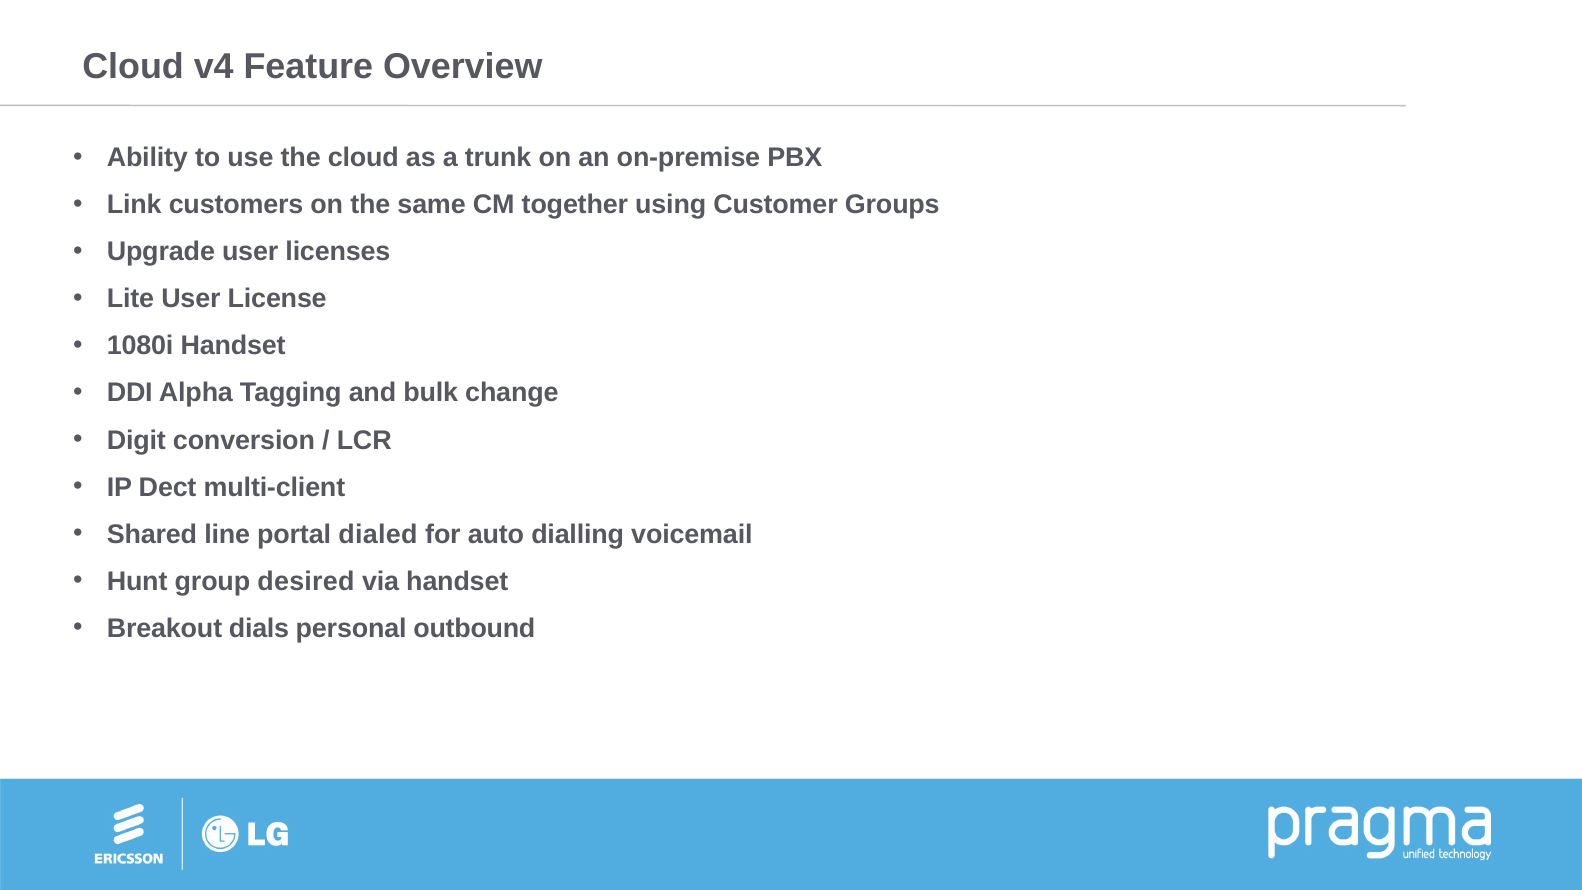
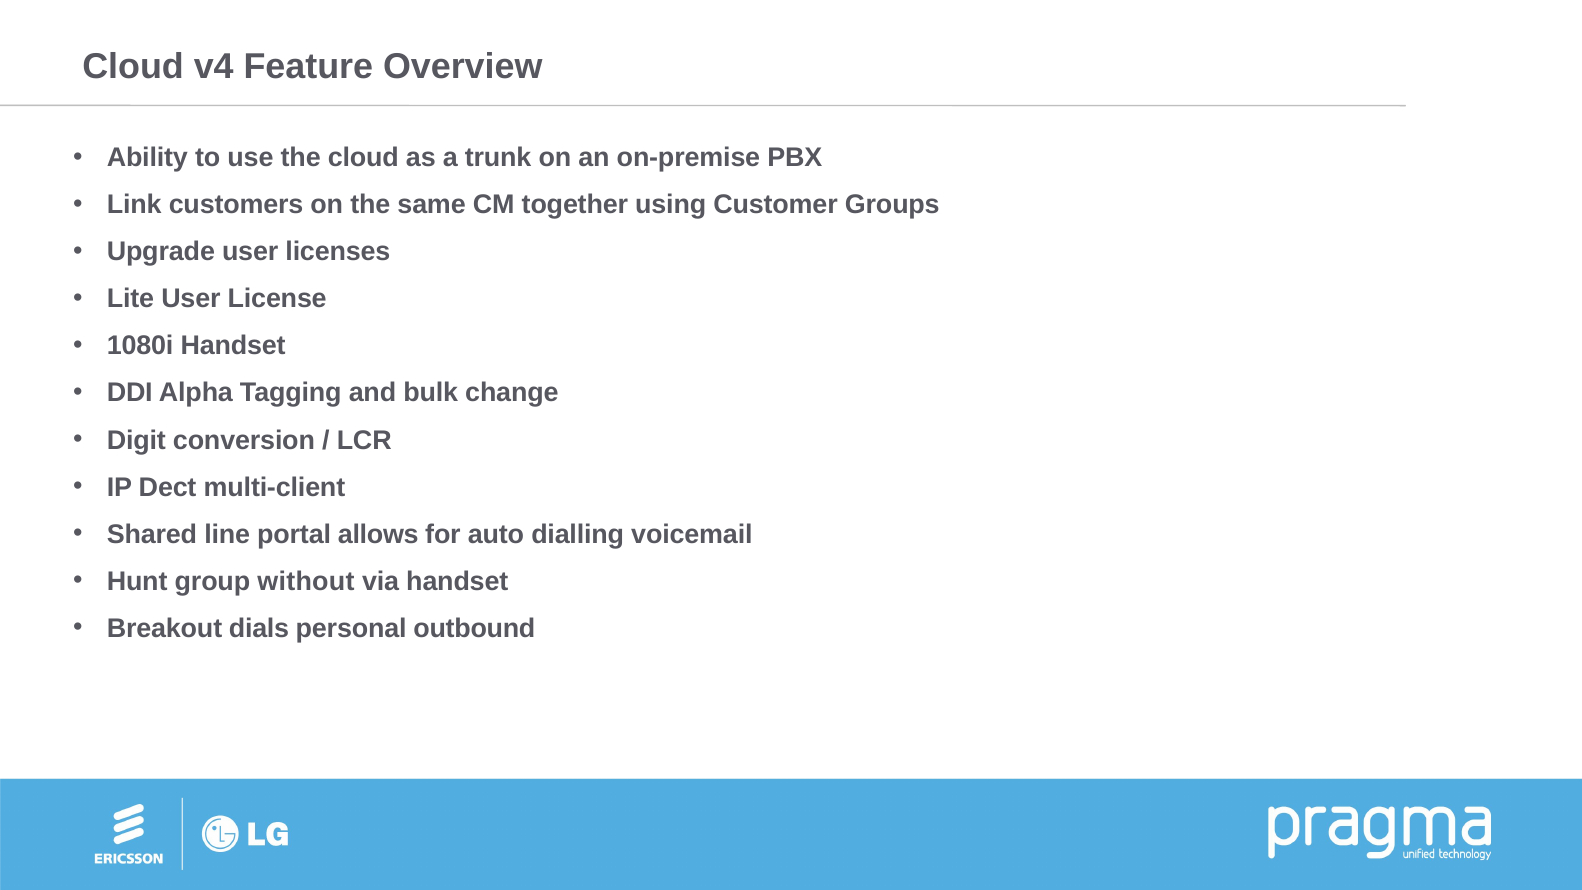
dialed: dialed -> allows
desired: desired -> without
